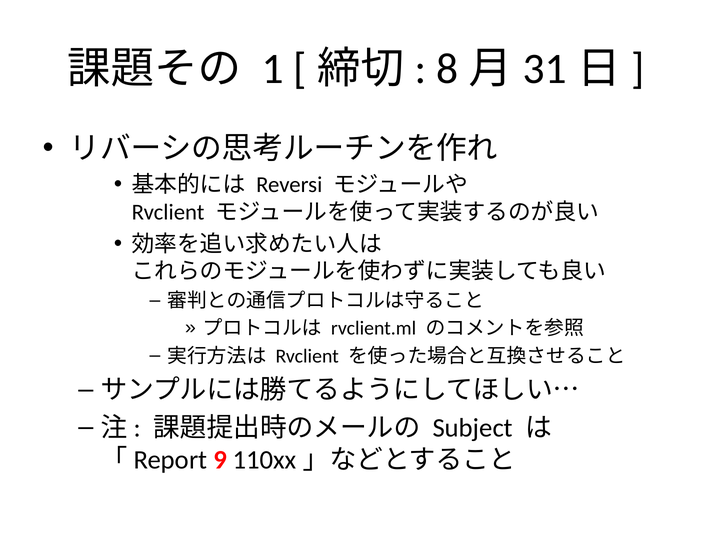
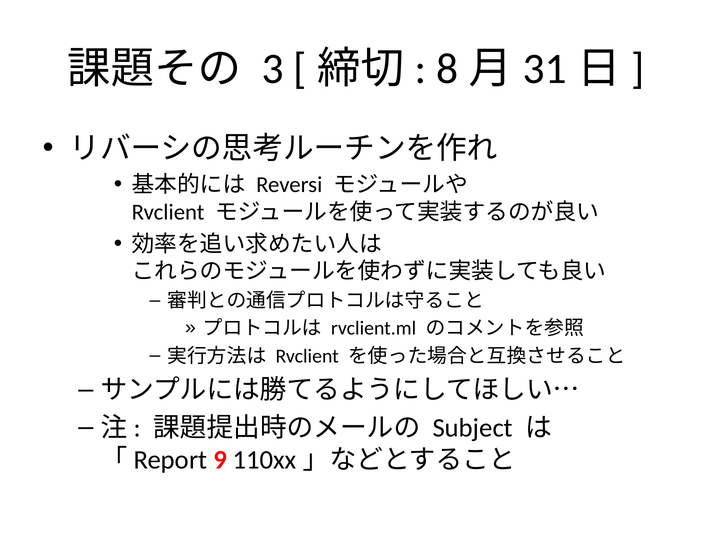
1: 1 -> 3
